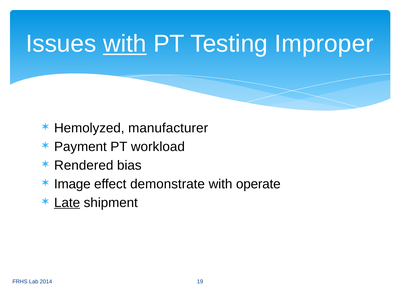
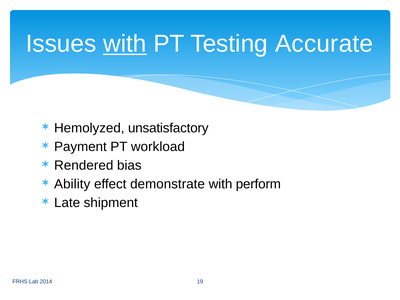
Improper: Improper -> Accurate
manufacturer: manufacturer -> unsatisfactory
Image: Image -> Ability
operate: operate -> perform
Late underline: present -> none
